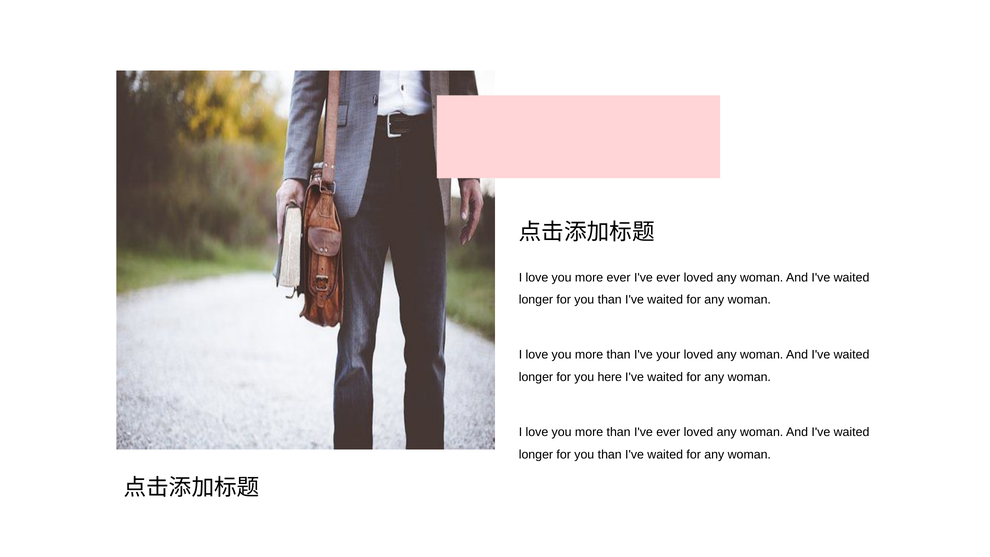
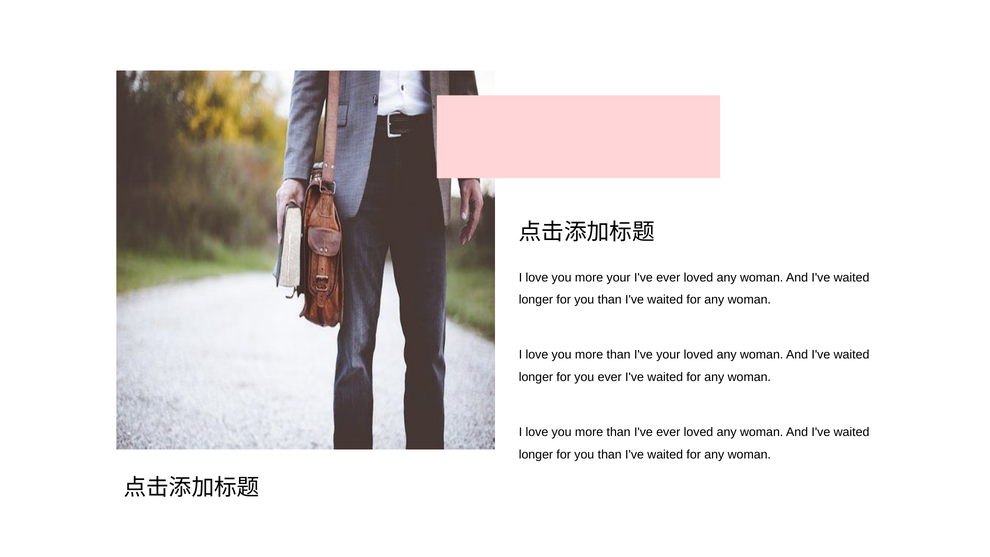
more ever: ever -> your
you here: here -> ever
